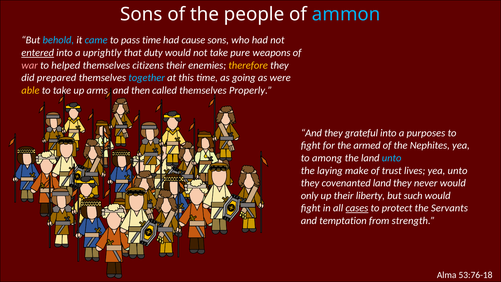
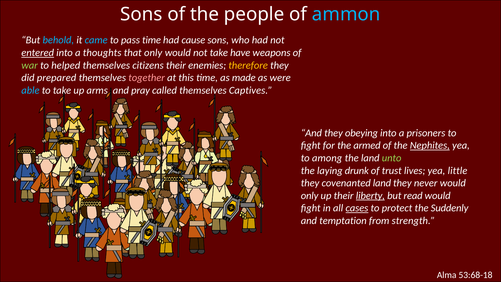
uprightly: uprightly -> thoughts
that duty: duty -> only
pure: pure -> have
war colour: pink -> light green
together colour: light blue -> pink
going: going -> made
able colour: yellow -> light blue
then: then -> pray
Properly: Properly -> Captives
grateful: grateful -> obeying
purposes: purposes -> prisoners
Nephites underline: none -> present
unto at (392, 158) colour: light blue -> light green
make: make -> drunk
yea unto: unto -> little
liberty underline: none -> present
such: such -> read
Servants: Servants -> Suddenly
53:76-18: 53:76-18 -> 53:68-18
